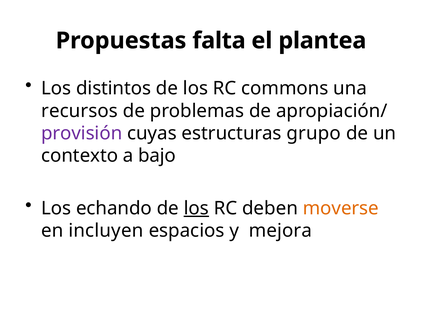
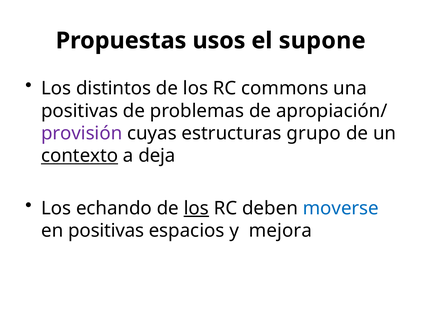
falta: falta -> usos
plantea: plantea -> supone
recursos at (80, 111): recursos -> positivas
contexto underline: none -> present
bajo: bajo -> deja
moverse colour: orange -> blue
en incluyen: incluyen -> positivas
